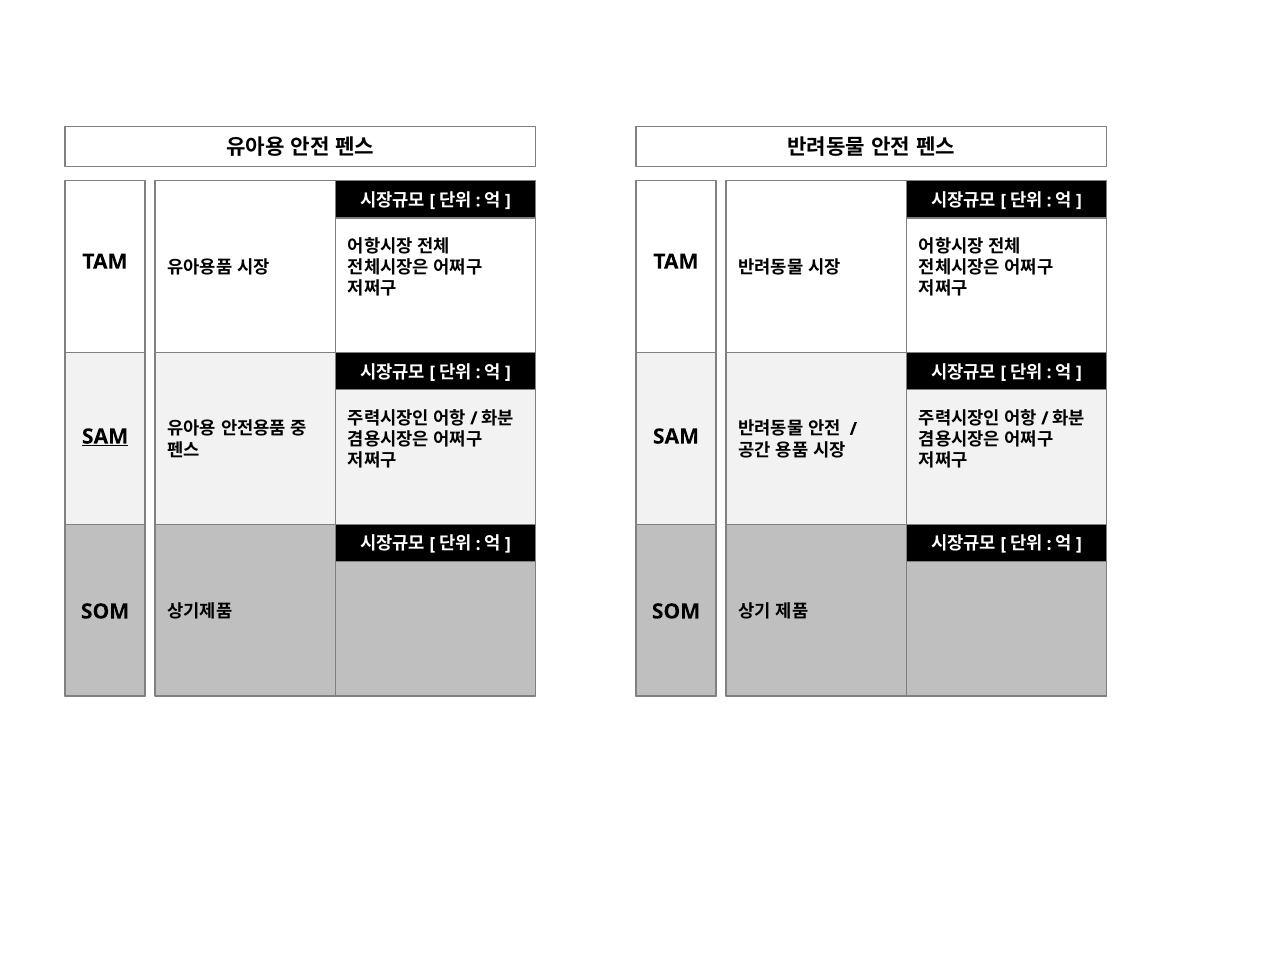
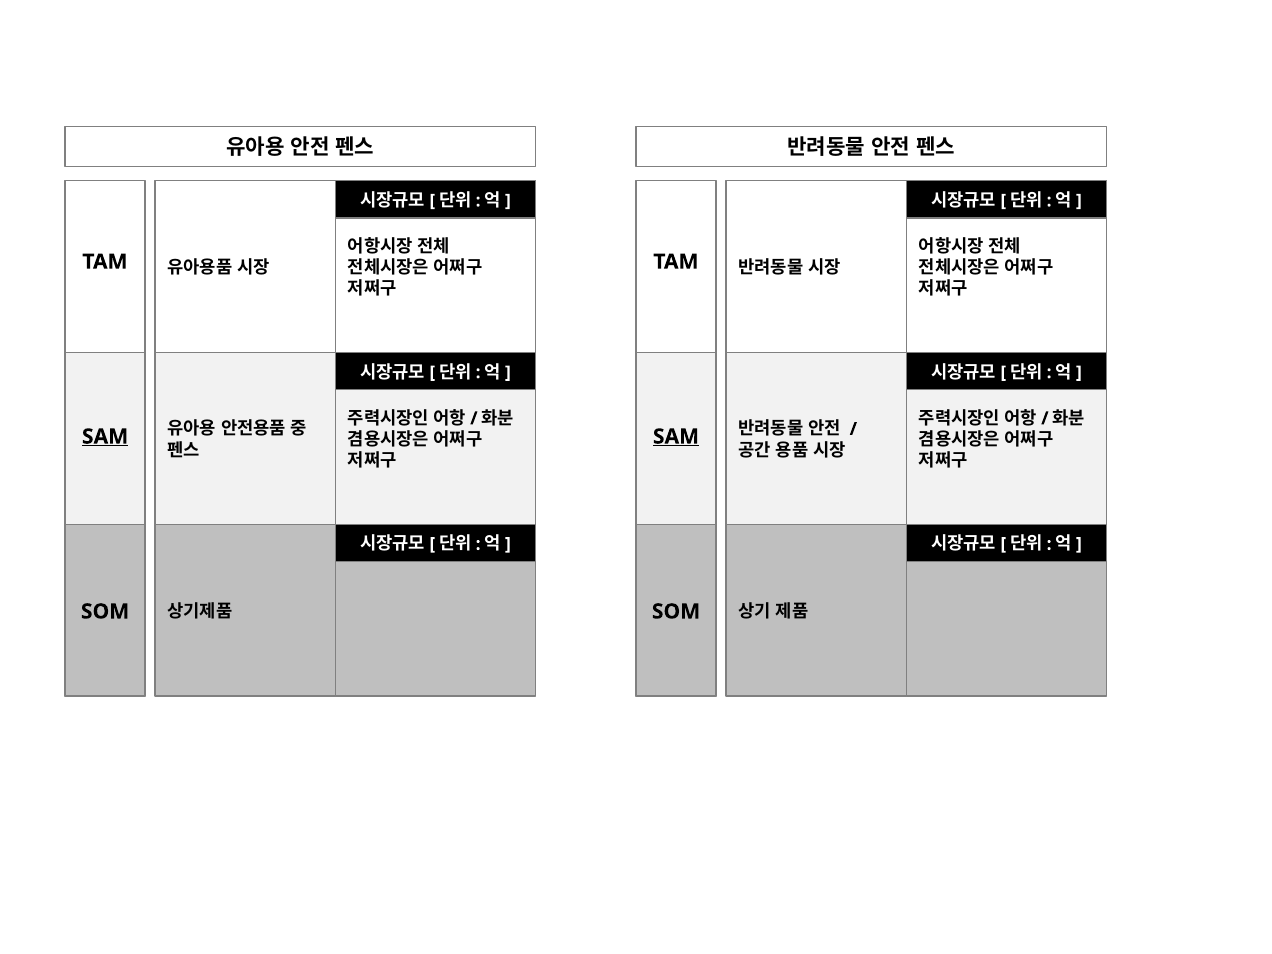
SAM at (676, 437) underline: none -> present
